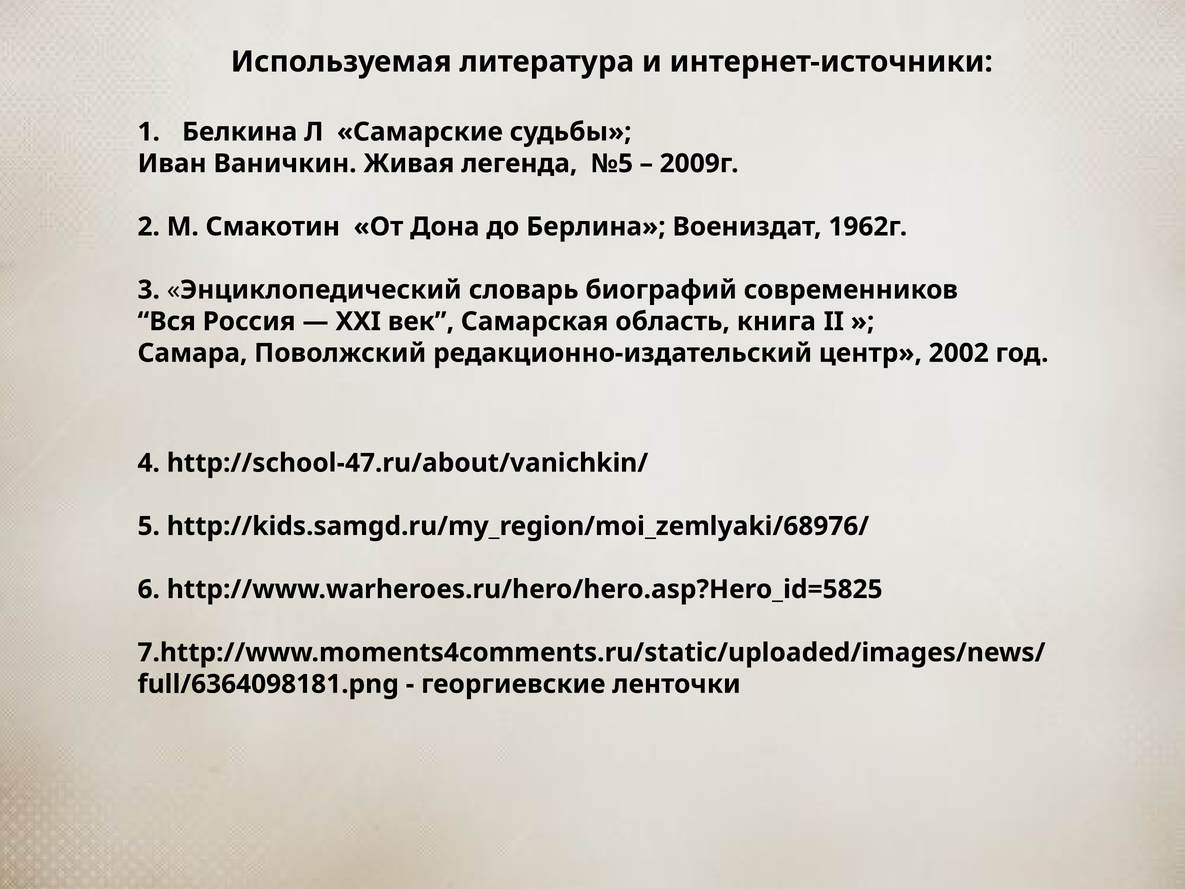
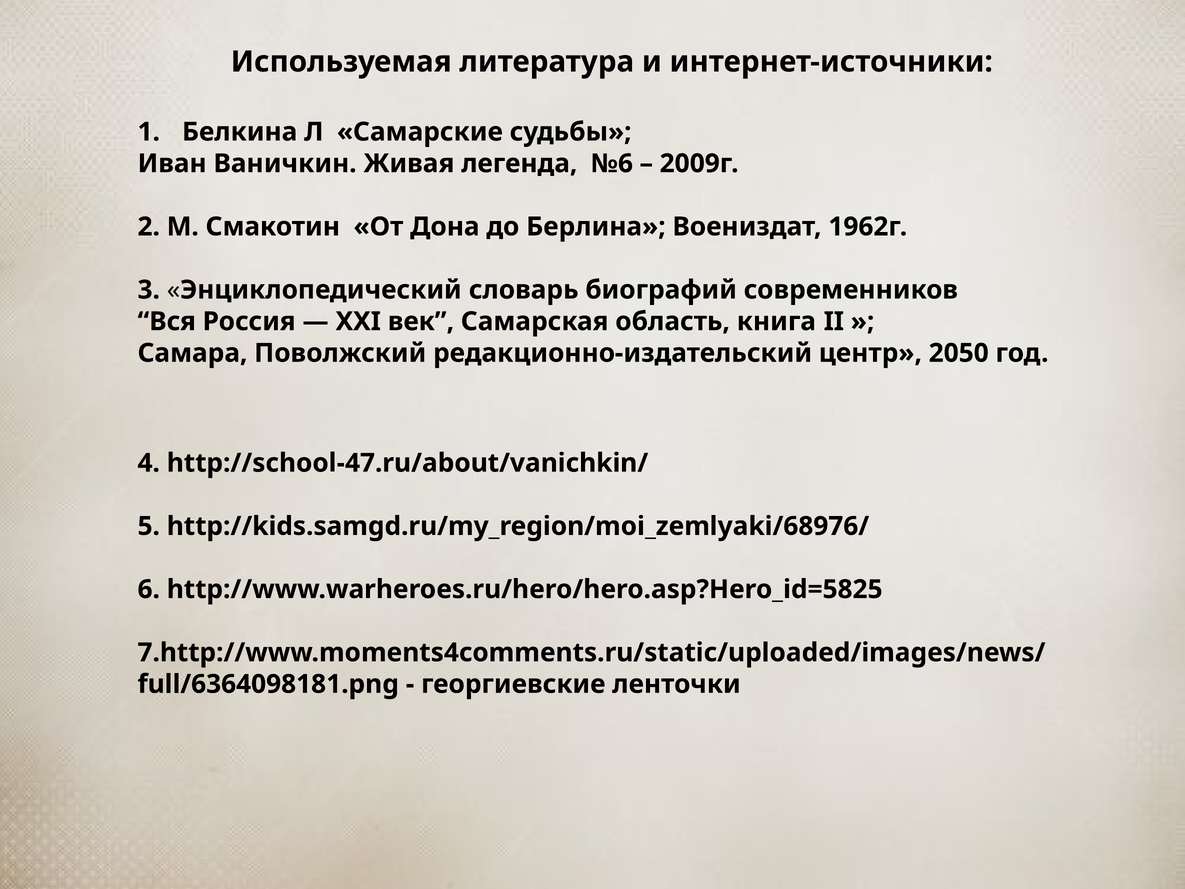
№5: №5 -> №6
2002: 2002 -> 2050
